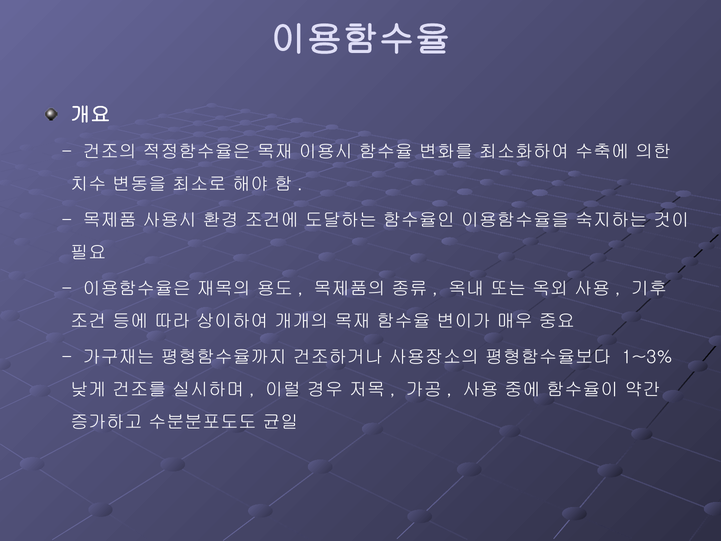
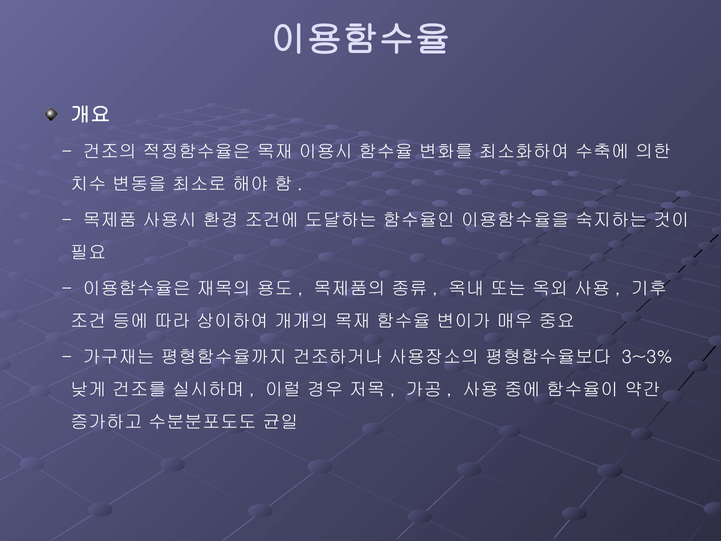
1~3%: 1~3% -> 3~3%
